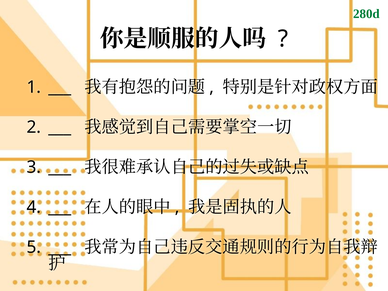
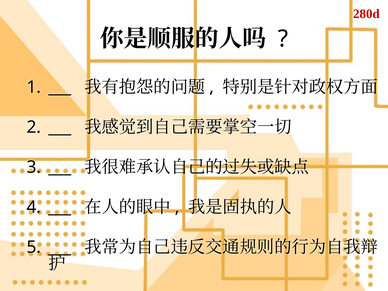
280d colour: green -> red
